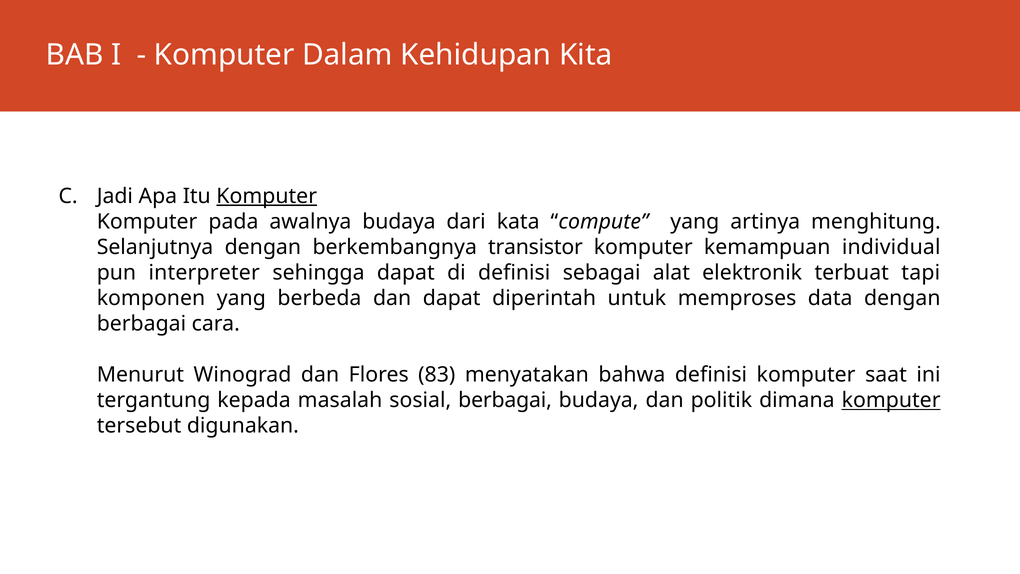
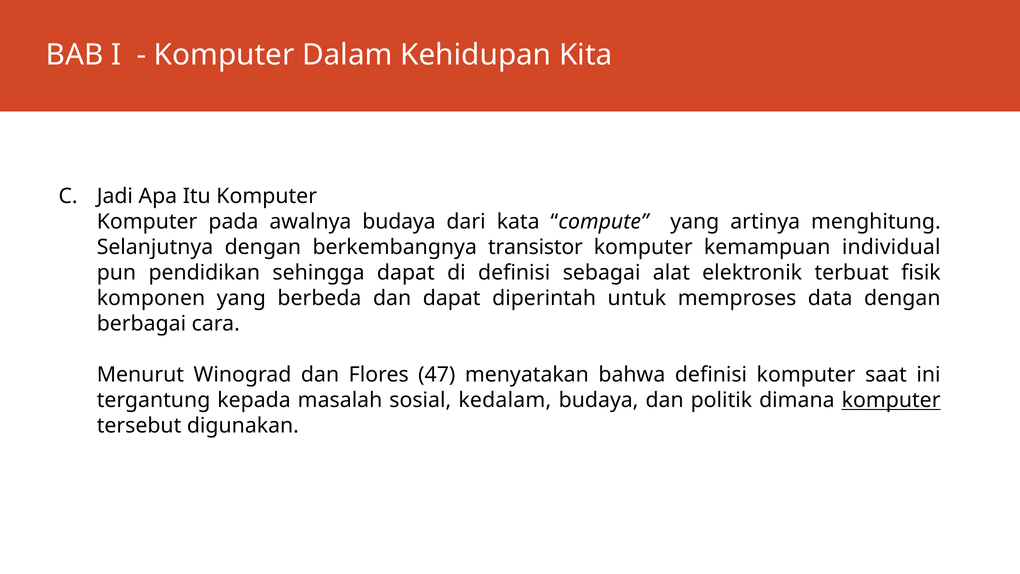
Komputer at (267, 196) underline: present -> none
interpreter: interpreter -> pendidikan
tapi: tapi -> fisik
83: 83 -> 47
sosial berbagai: berbagai -> kedalam
